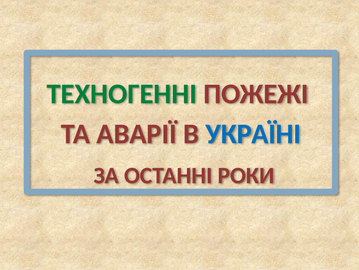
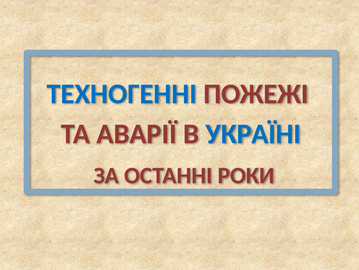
ТЕХНОГЕННІ colour: green -> blue
